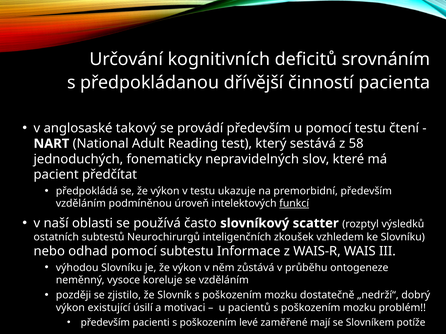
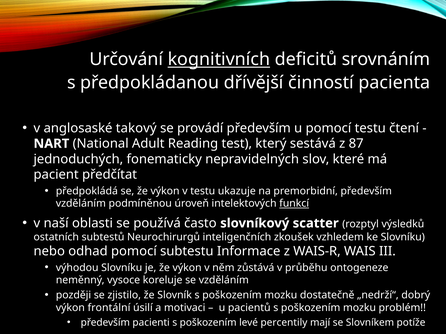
kognitivních underline: none -> present
58: 58 -> 87
existující: existující -> frontální
zaměřené: zaměřené -> percentily
